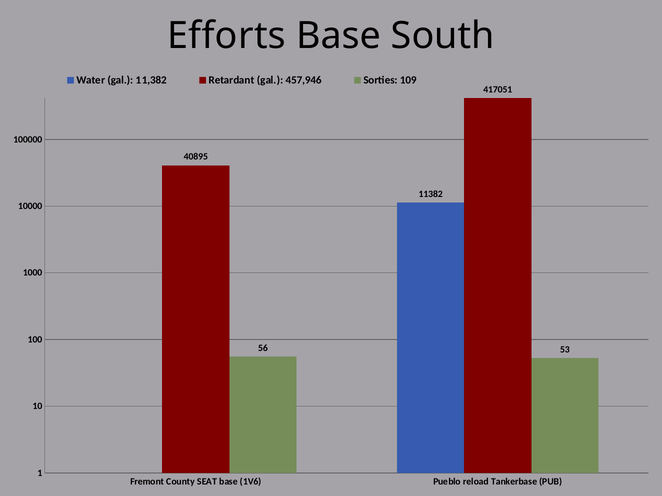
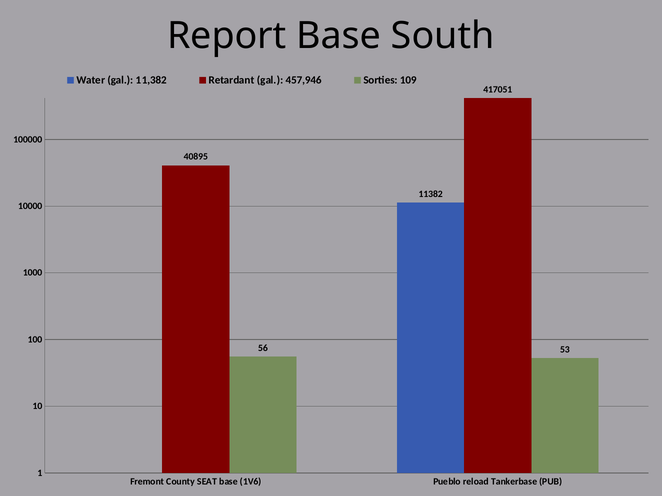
Efforts: Efforts -> Report
